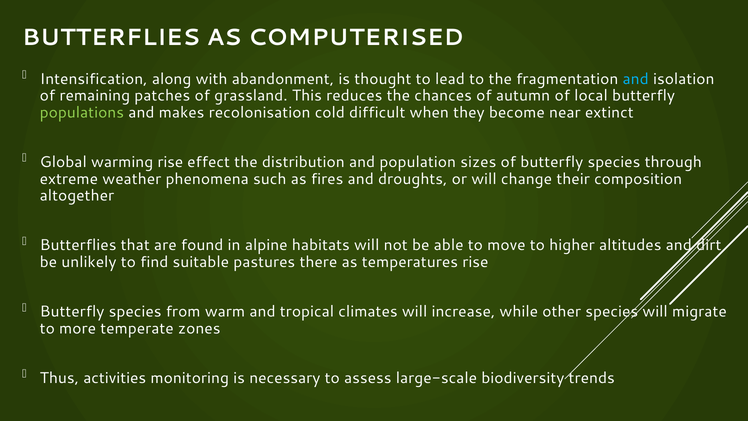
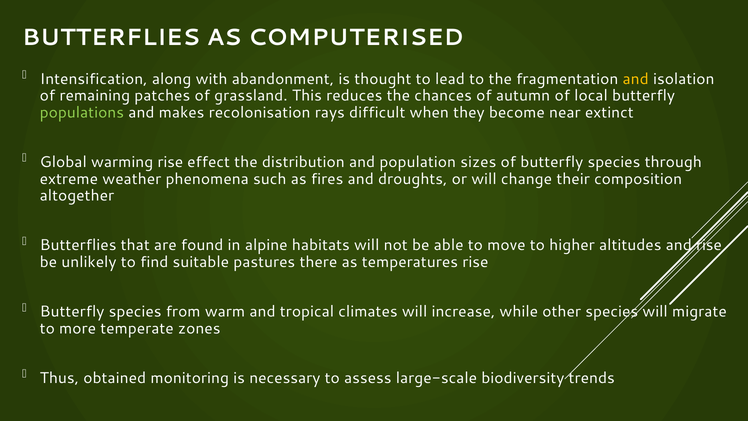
and at (636, 79) colour: light blue -> yellow
cold: cold -> rays
and dirt: dirt -> rise
activities: activities -> obtained
